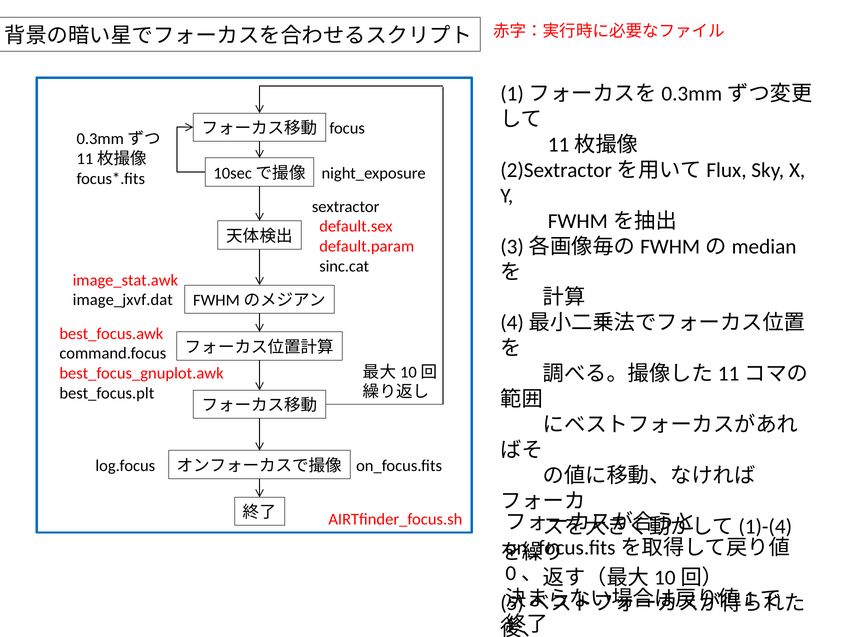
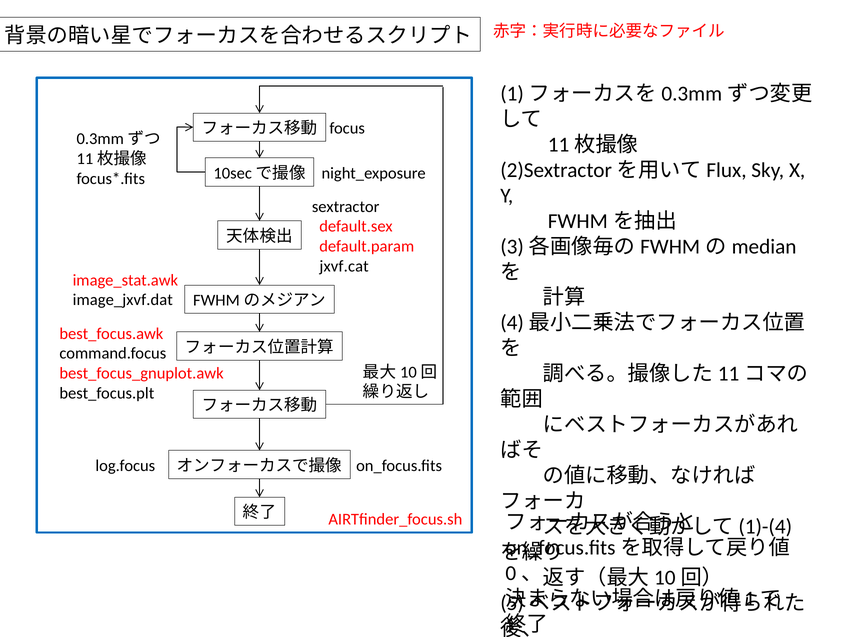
sinc.cat: sinc.cat -> jxvf.cat
